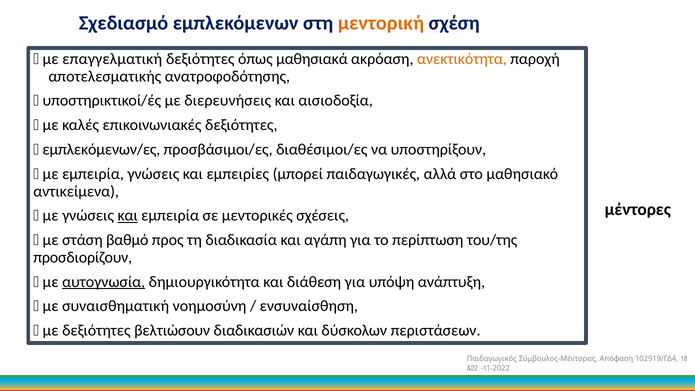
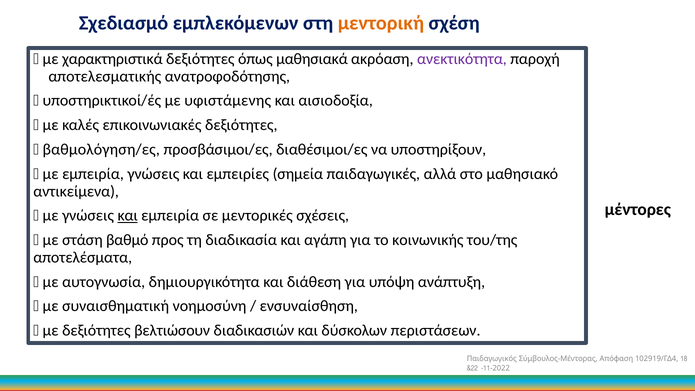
επαγγελματική: επαγγελματική -> χαρακτηριστικά
ανεκτικότητα colour: orange -> purple
διερευνήσεις: διερευνήσεις -> υφιστάμενης
εμπλεκόμενων/ες: εμπλεκόμενων/ες -> βαθμολόγηση/ες
μπορεί: μπορεί -> σημεία
περίπτωση: περίπτωση -> κοινωνικής
προσδιορίζουν: προσδιορίζουν -> αποτελέσματα
αυτογνωσία underline: present -> none
